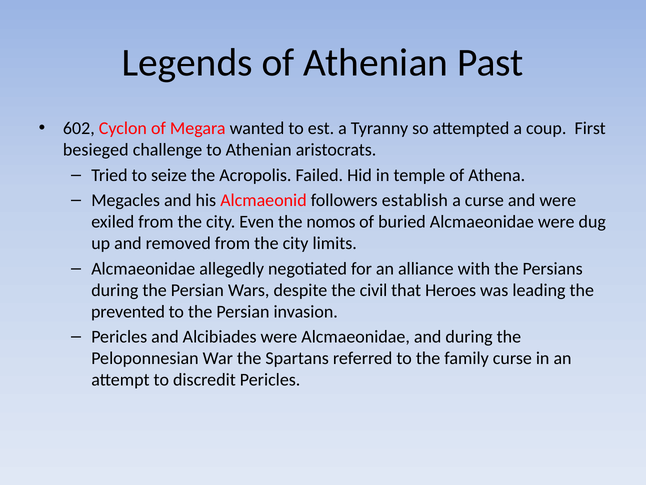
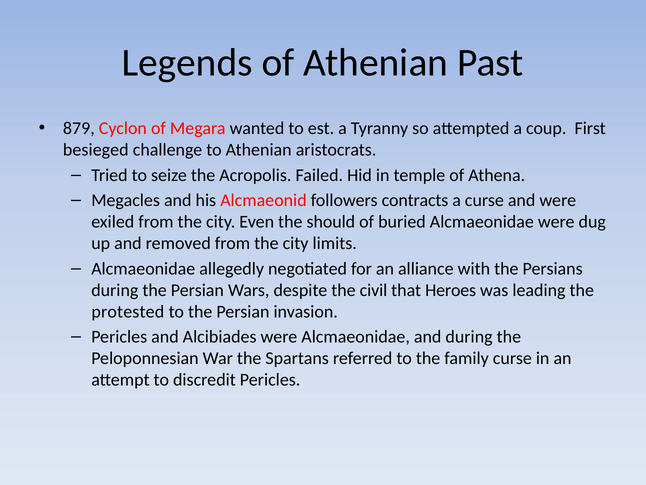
602: 602 -> 879
establish: establish -> contracts
nomos: nomos -> should
prevented: prevented -> protested
